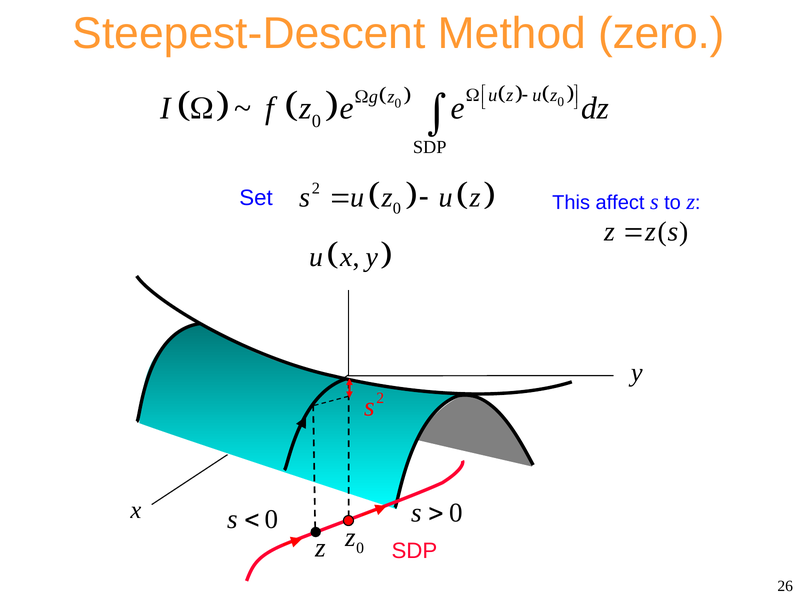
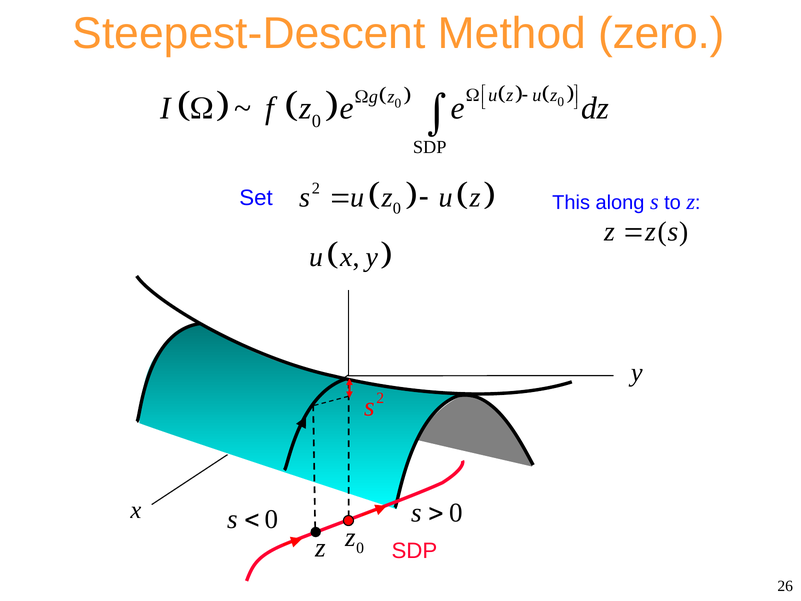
affect: affect -> along
